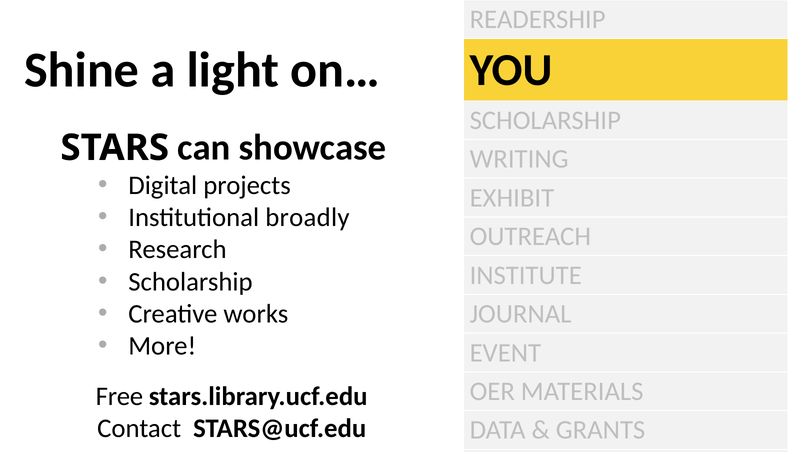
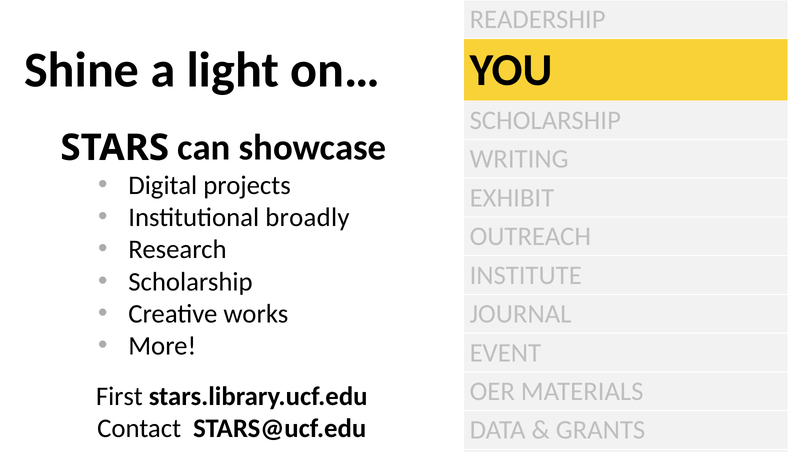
Free: Free -> First
